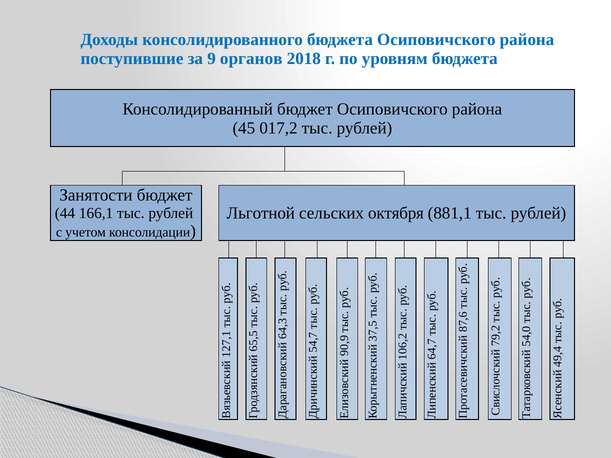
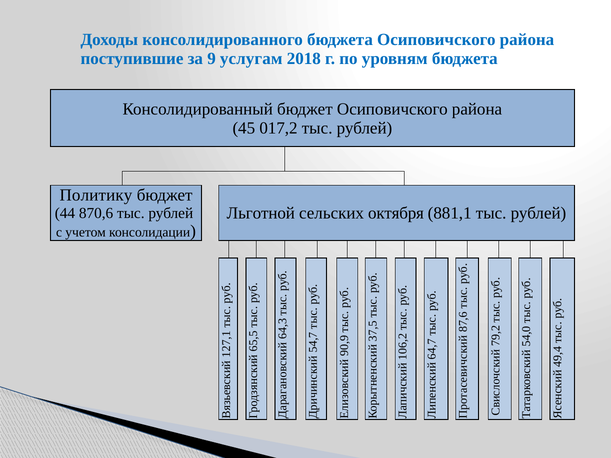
органов: органов -> услугам
Занятости: Занятости -> Политику
166,1: 166,1 -> 870,6
